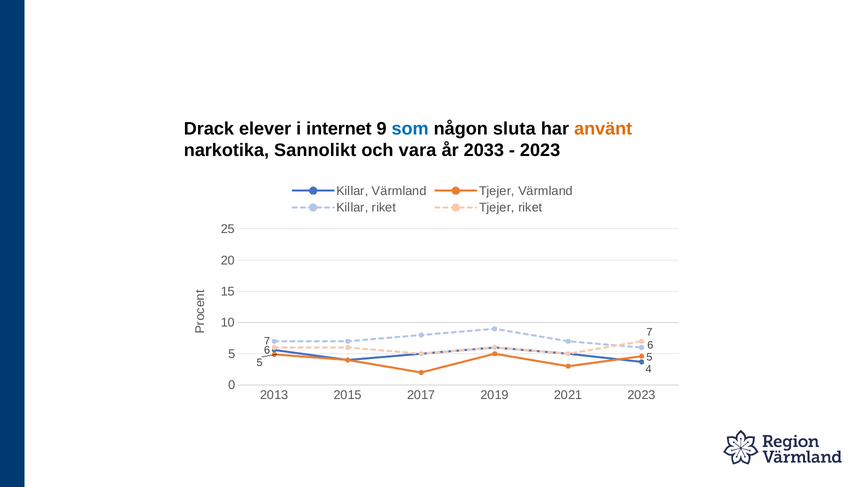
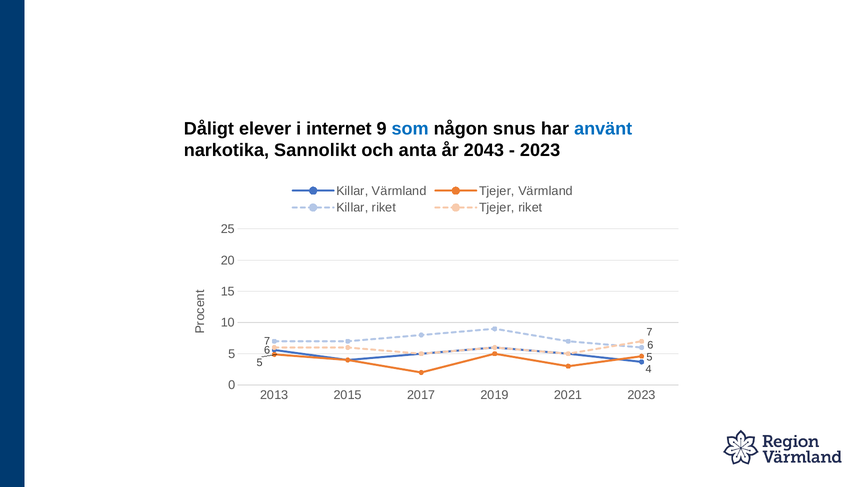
Drack: Drack -> Dåligt
sluta: sluta -> snus
använt colour: orange -> blue
vara: vara -> anta
2033: 2033 -> 2043
